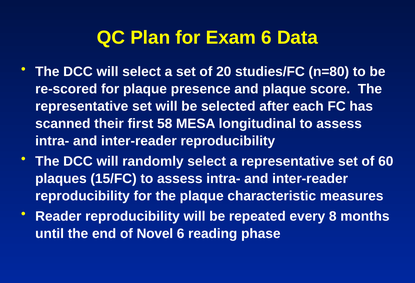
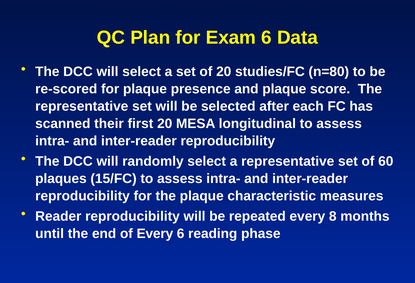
first 58: 58 -> 20
of Novel: Novel -> Every
